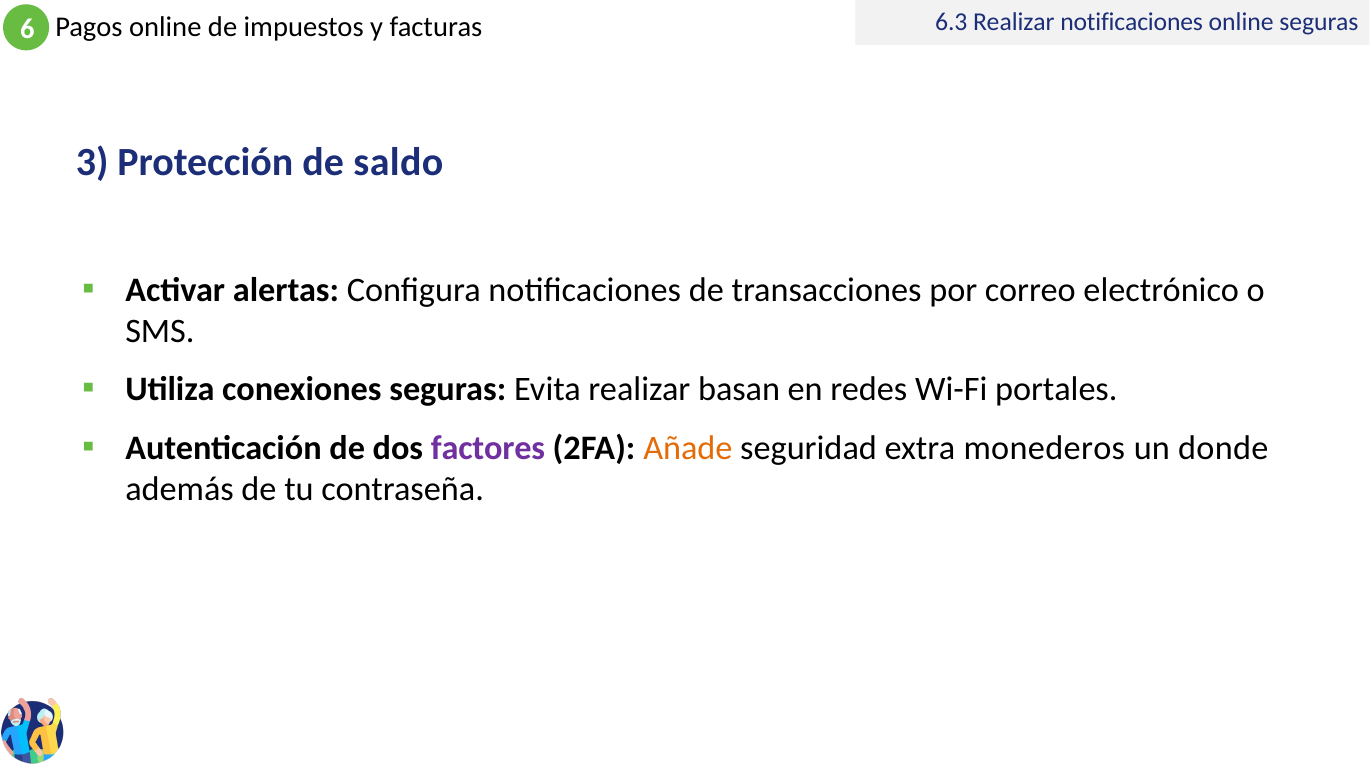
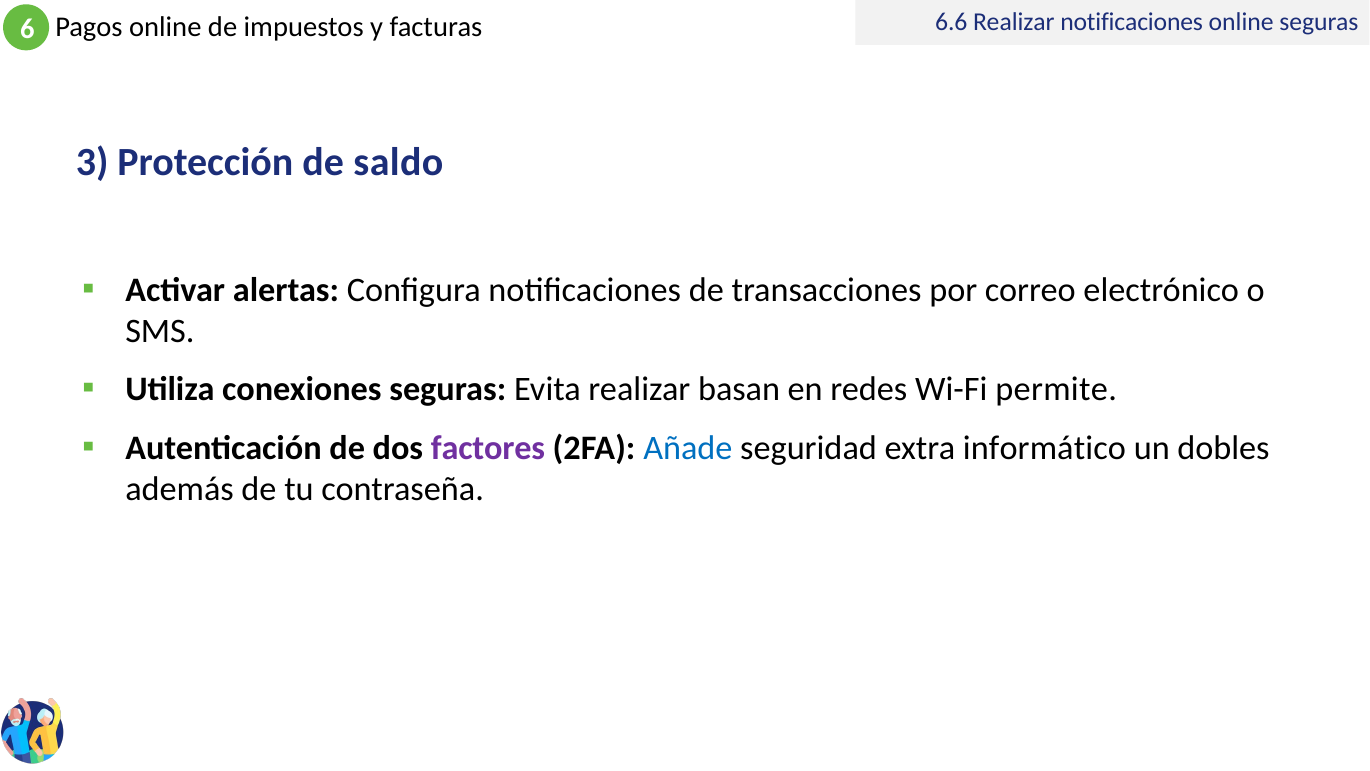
6.3: 6.3 -> 6.6
portales: portales -> permite
Añade colour: orange -> blue
monederos: monederos -> informático
donde: donde -> dobles
